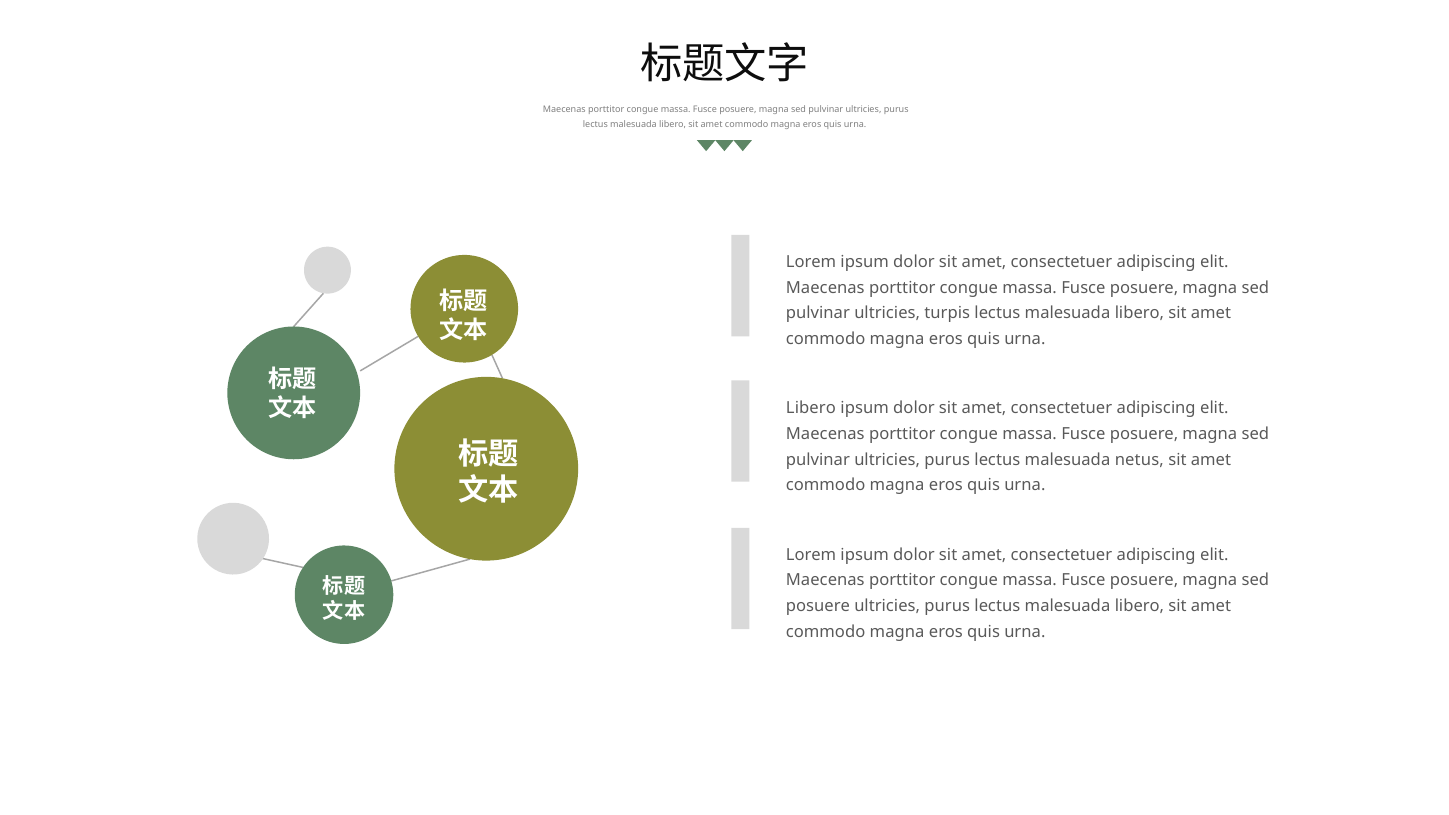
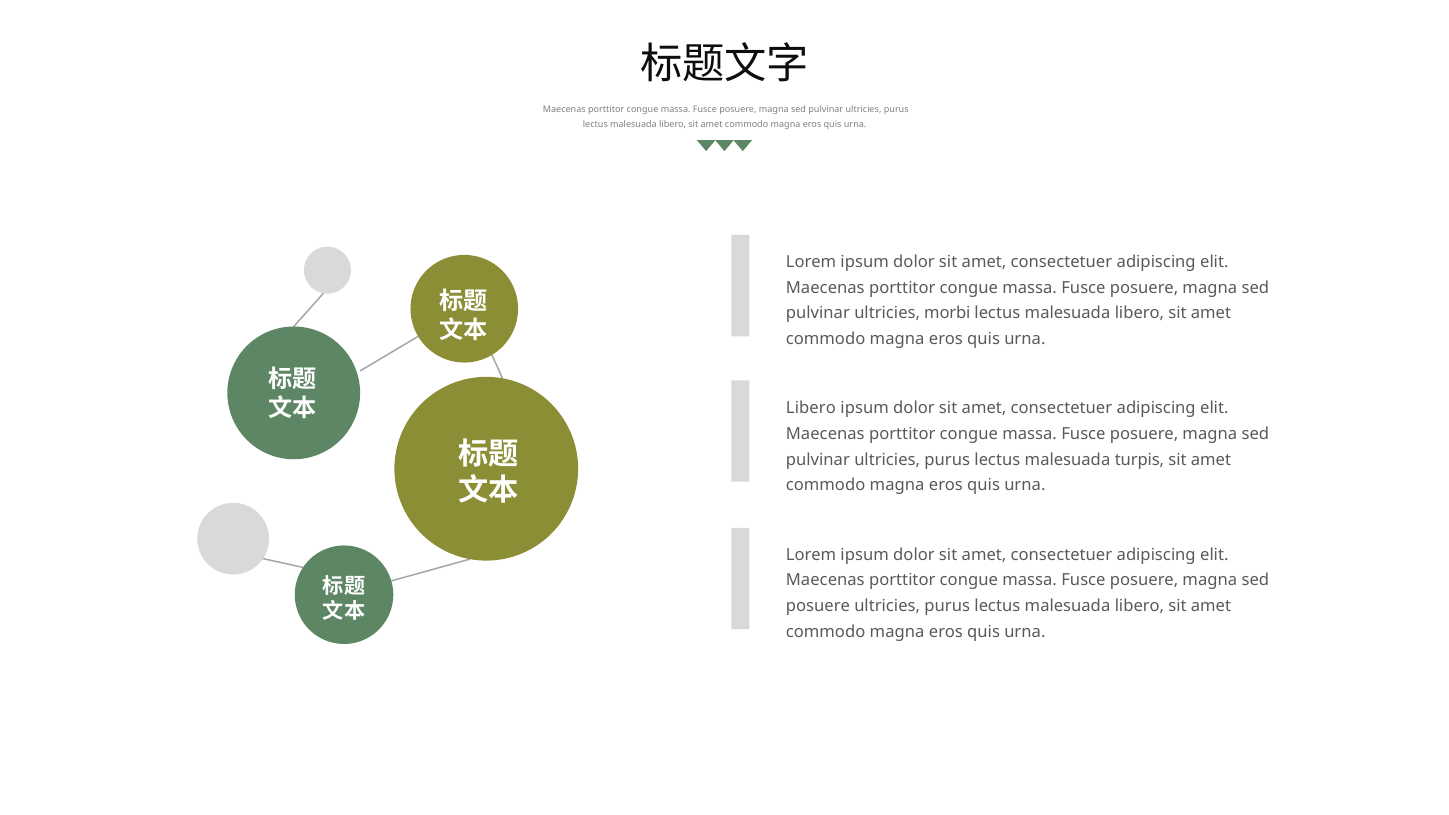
turpis: turpis -> morbi
netus: netus -> turpis
